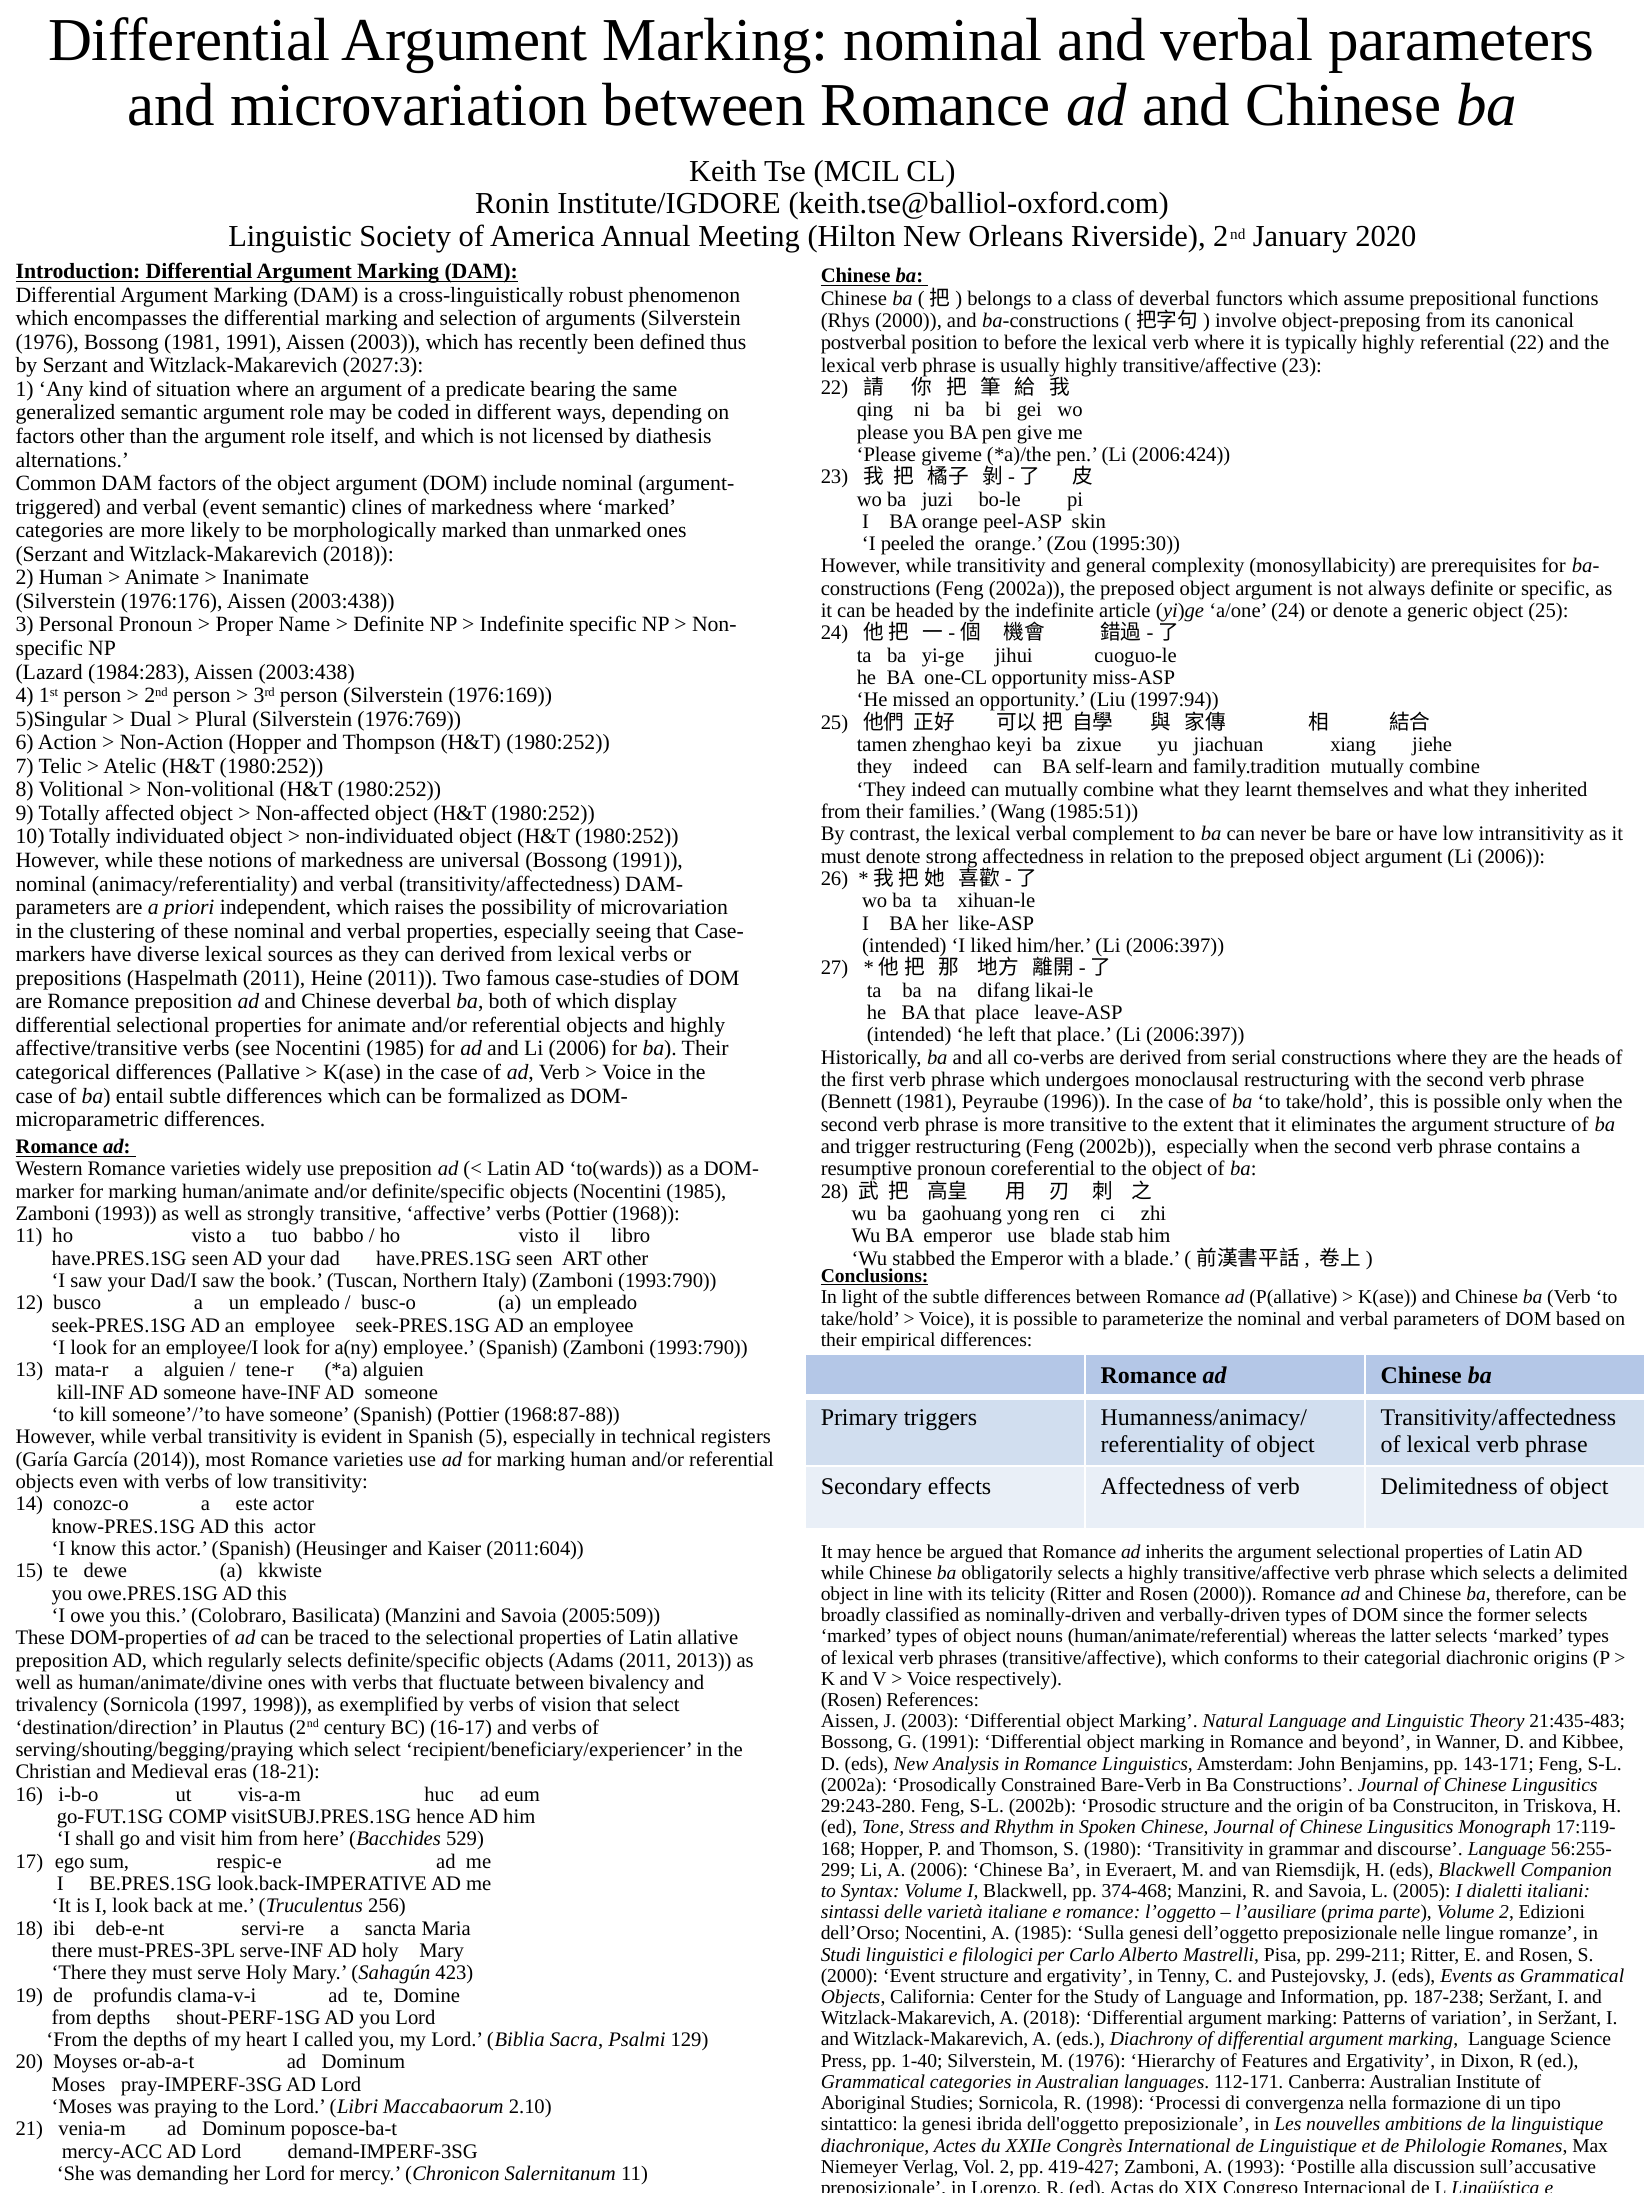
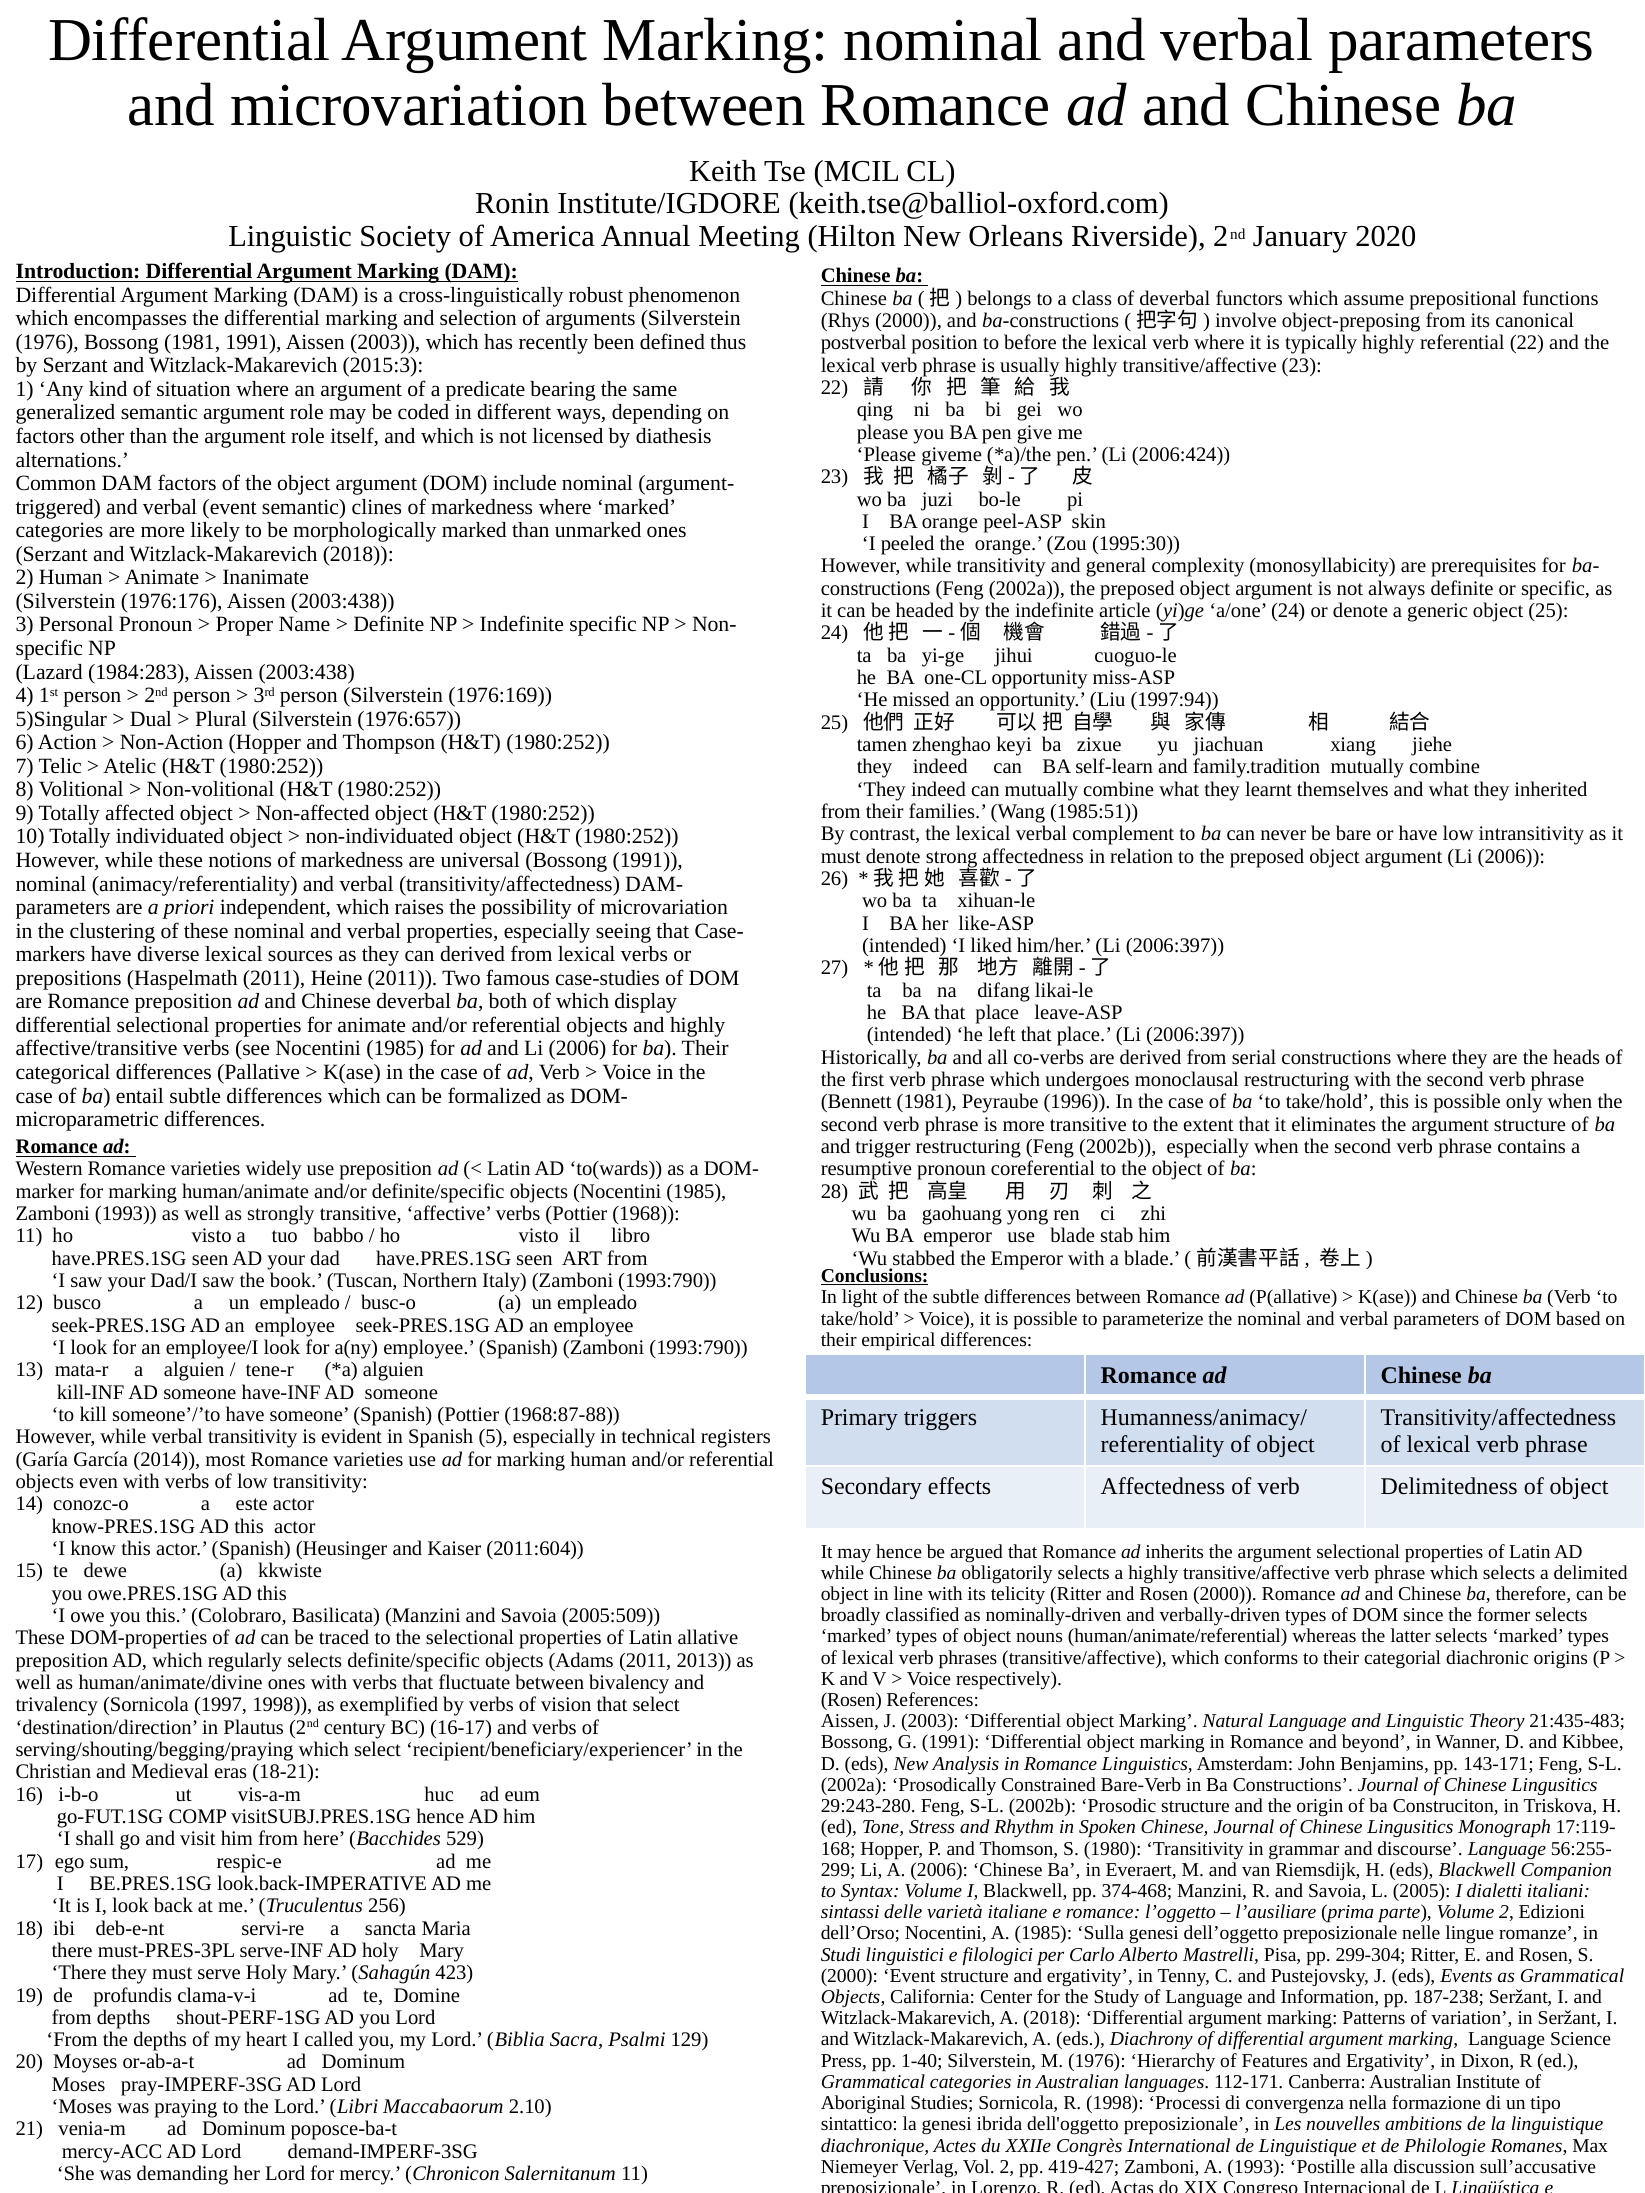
2027:3: 2027:3 -> 2015:3
1976:769: 1976:769 -> 1976:657
ART other: other -> from
299-211: 299-211 -> 299-304
